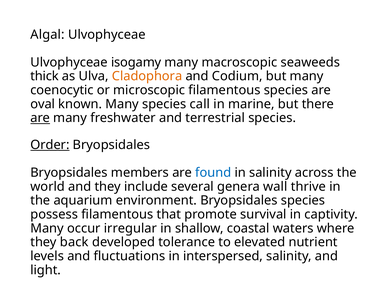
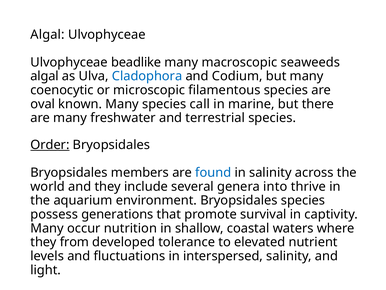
isogamy: isogamy -> beadlike
thick at (45, 76): thick -> algal
Cladophora colour: orange -> blue
are at (40, 118) underline: present -> none
wall: wall -> into
possess filamentous: filamentous -> generations
irregular: irregular -> nutrition
back: back -> from
